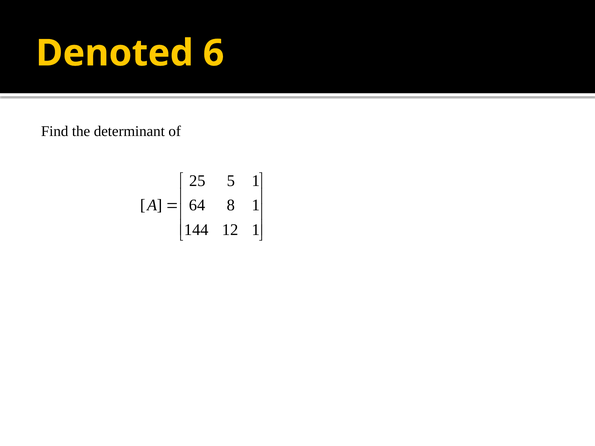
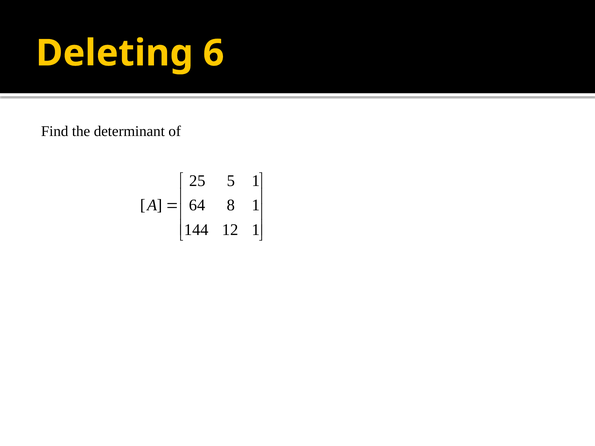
Denoted: Denoted -> Deleting
